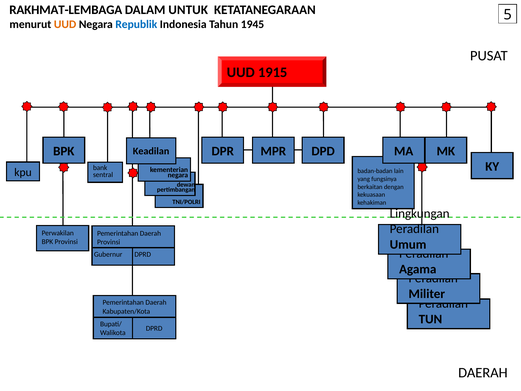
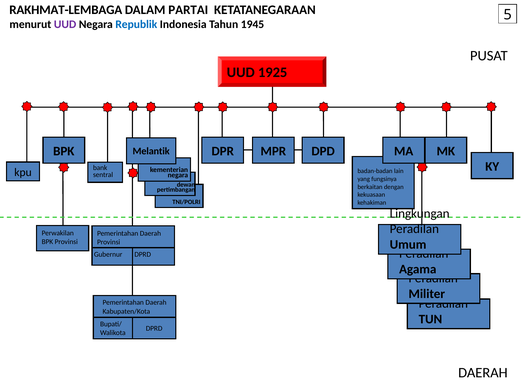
UNTUK: UNTUK -> PARTAI
UUD at (65, 24) colour: orange -> purple
1915: 1915 -> 1925
Keadilan: Keadilan -> Melantik
